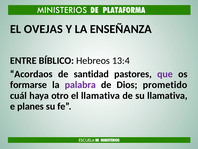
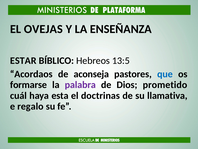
ENTRE: ENTRE -> ESTAR
13:4: 13:4 -> 13:5
santidad: santidad -> aconseja
que colour: purple -> blue
otro: otro -> esta
el llamativa: llamativa -> doctrinas
planes: planes -> regalo
